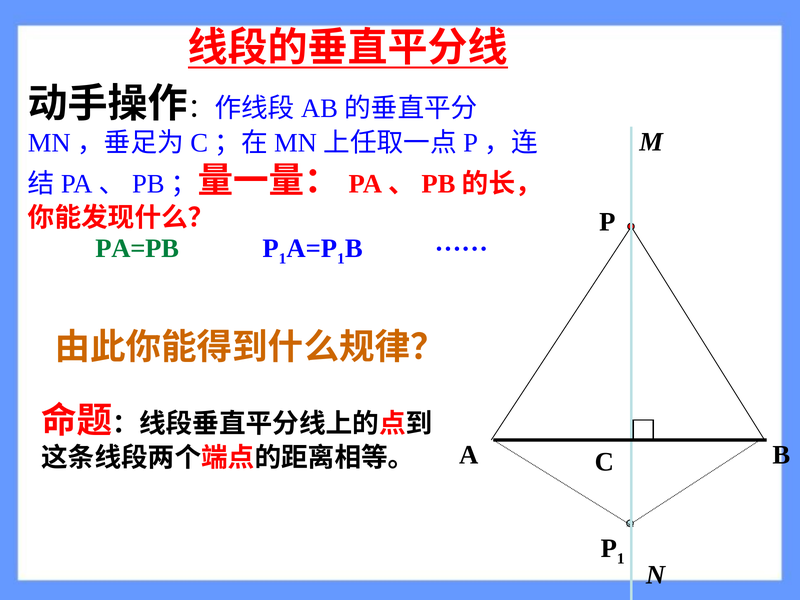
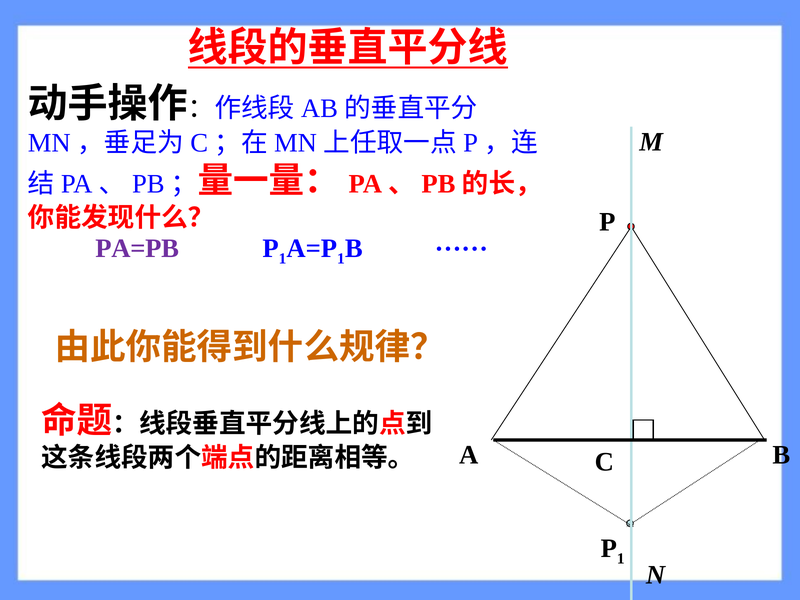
PA=PB colour: green -> purple
